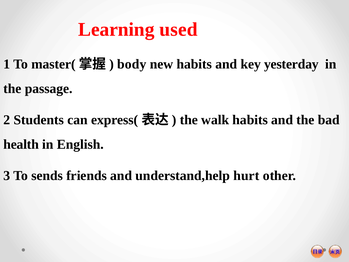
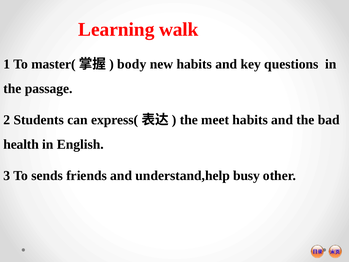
used: used -> walk
yesterday: yesterday -> questions
walk: walk -> meet
hurt: hurt -> busy
